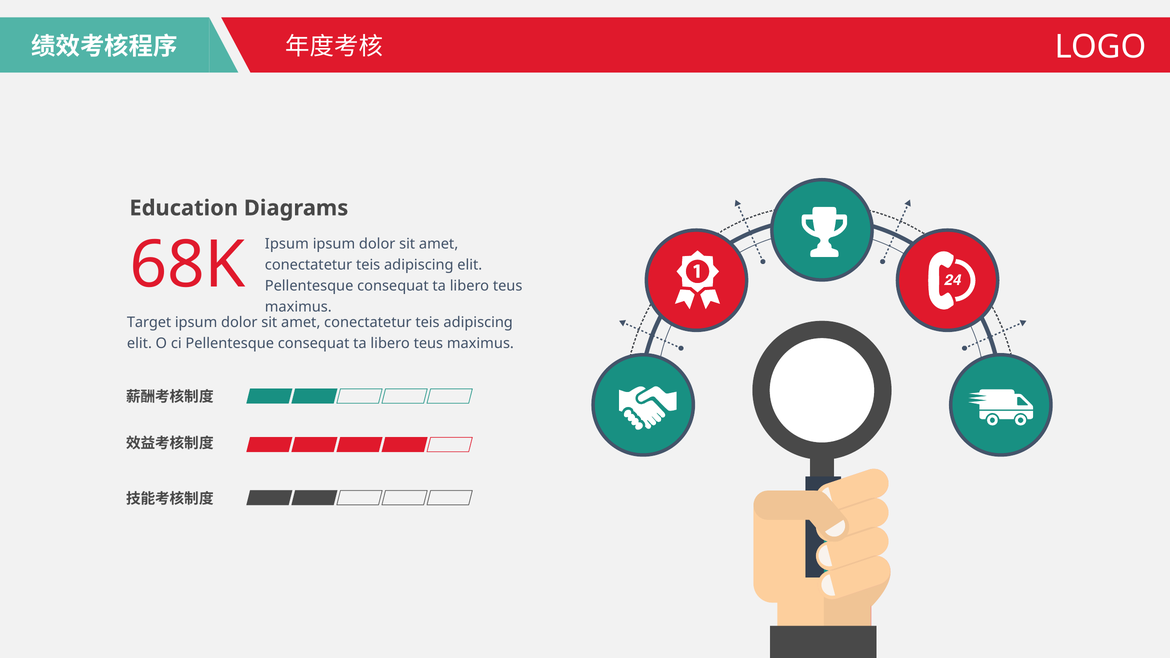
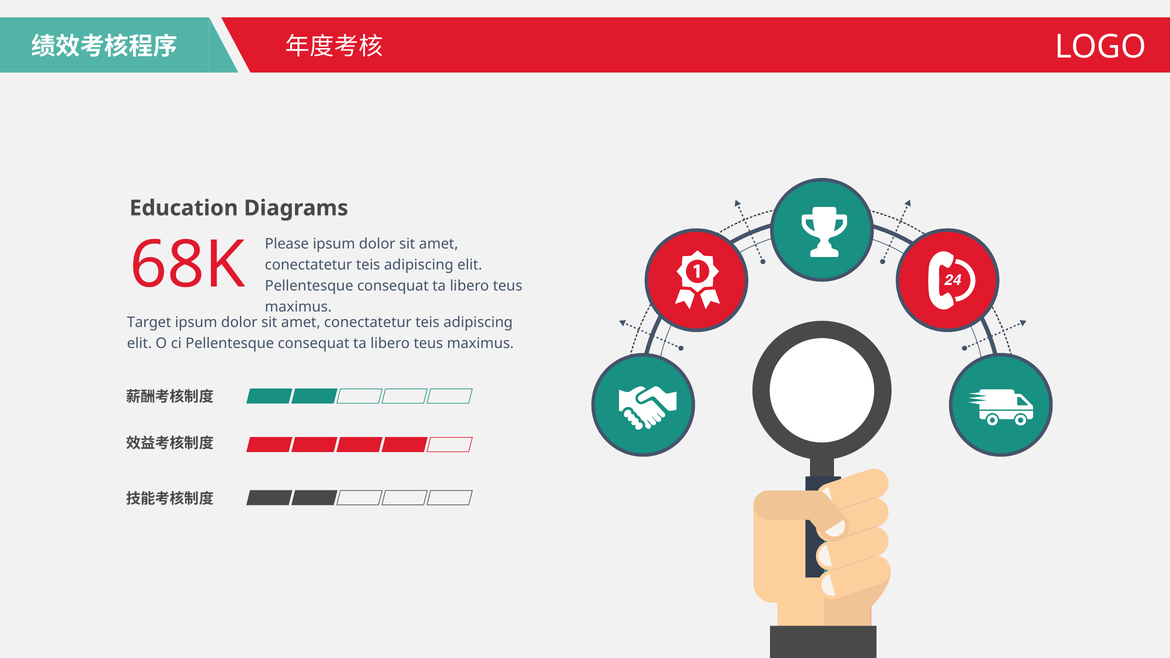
Ipsum at (287, 244): Ipsum -> Please
